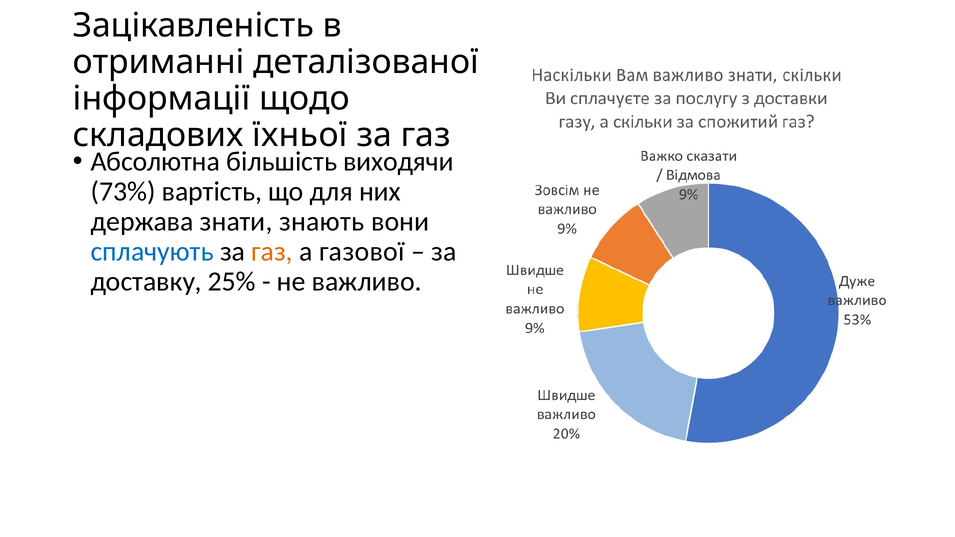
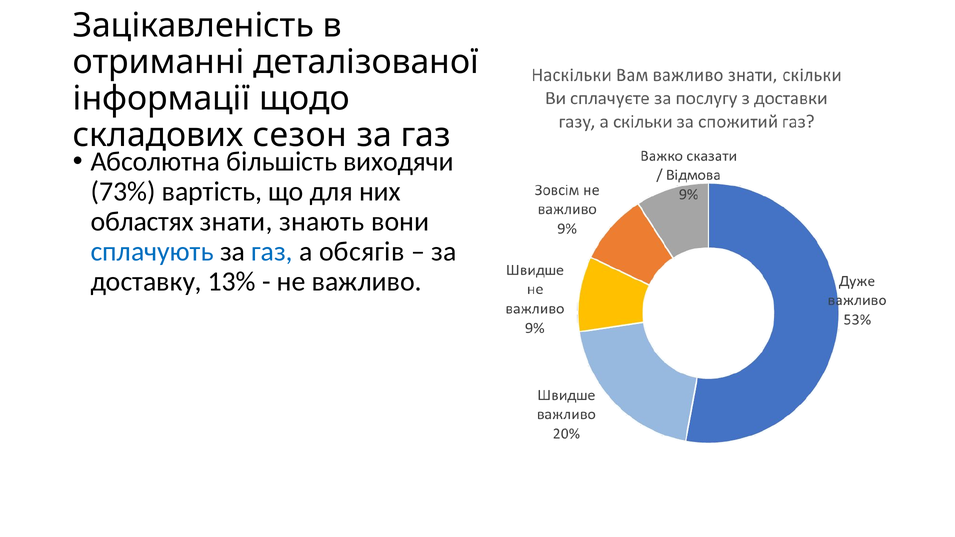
їхньої: їхньої -> сезон
держава: держава -> областях
газ at (272, 252) colour: orange -> blue
газової: газової -> обсягів
25%: 25% -> 13%
